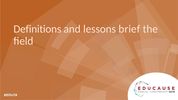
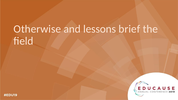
Definitions: Definitions -> Otherwise
